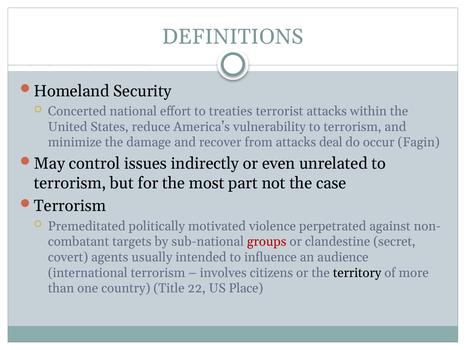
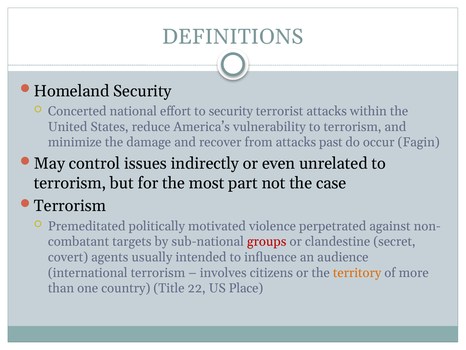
to treaties: treaties -> security
deal: deal -> past
territory colour: black -> orange
